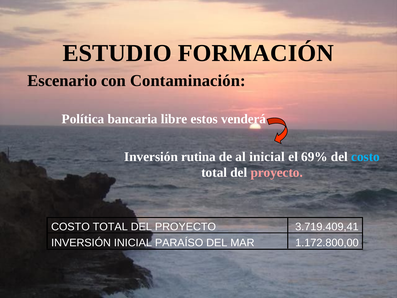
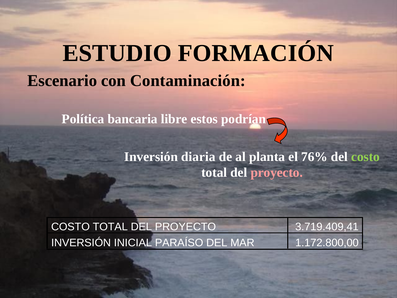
venderá: venderá -> podrían
rutina: rutina -> diaria
al inicial: inicial -> planta
69%: 69% -> 76%
costo at (366, 157) colour: light blue -> light green
